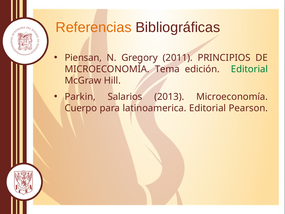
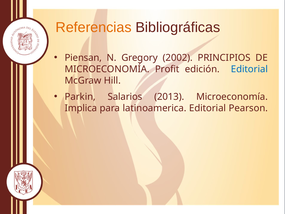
2011: 2011 -> 2002
Tema: Tema -> Profit
Editorial at (249, 69) colour: green -> blue
Cuerpo: Cuerpo -> Implica
